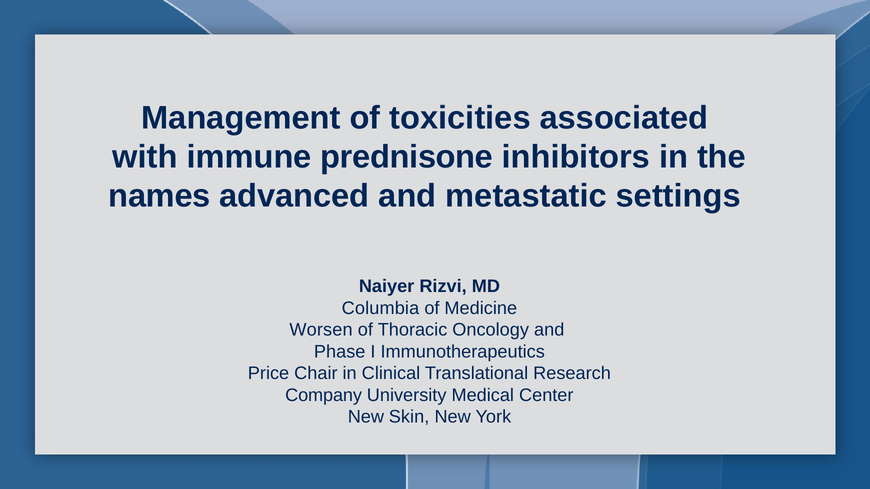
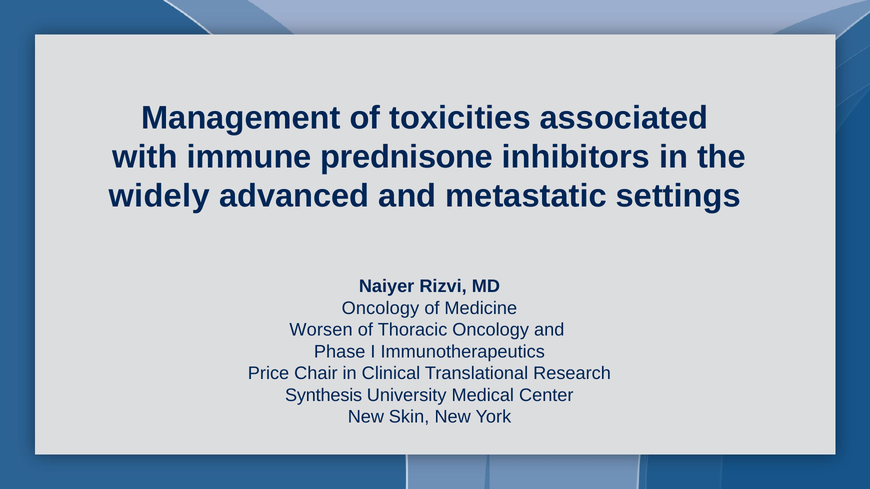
names: names -> widely
Columbia at (380, 308): Columbia -> Oncology
Company: Company -> Synthesis
